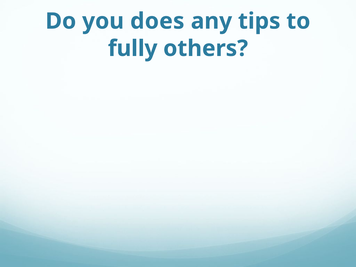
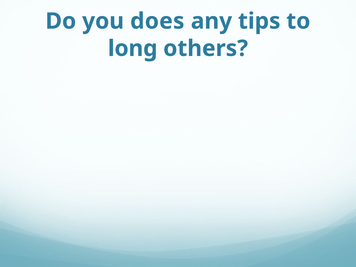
fully: fully -> long
